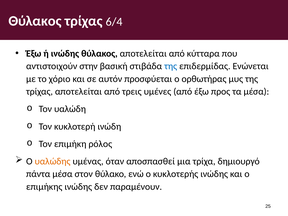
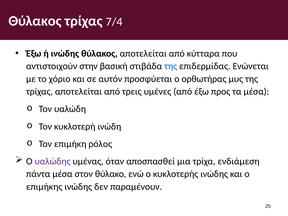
6/4: 6/4 -> 7/4
υαλώδης colour: orange -> purple
δημιουργό: δημιουργό -> ενδιάμεση
